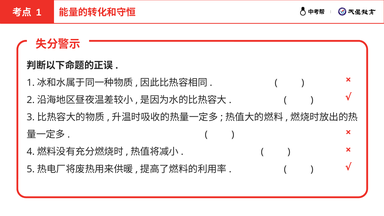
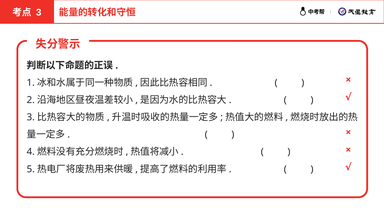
1 at (39, 12): 1 -> 3
